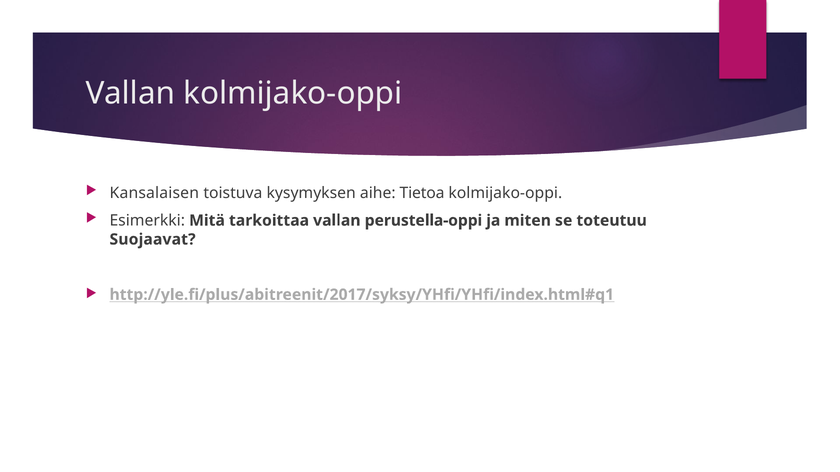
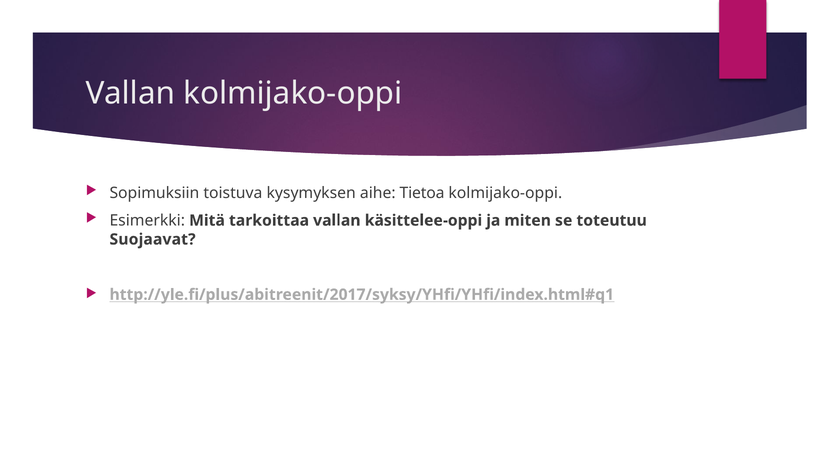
Kansalaisen: Kansalaisen -> Sopimuksiin
perustella-oppi: perustella-oppi -> käsittelee-oppi
